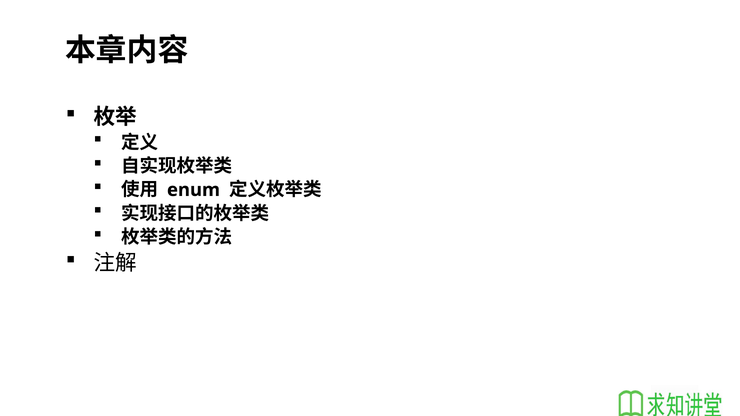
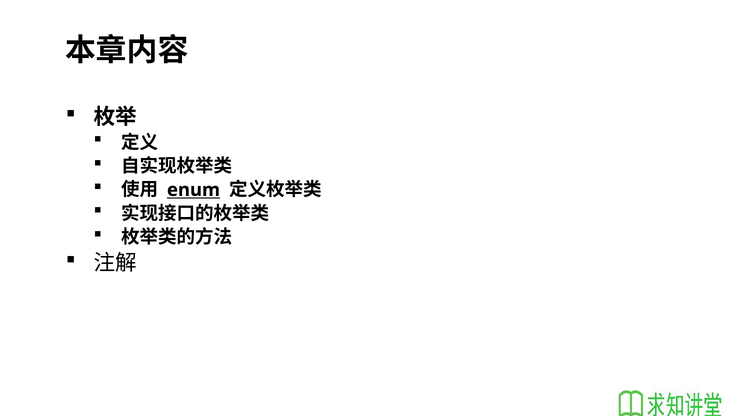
enum underline: none -> present
